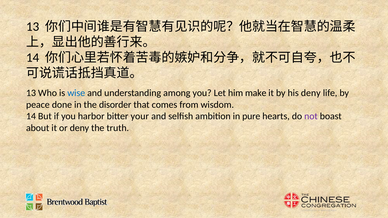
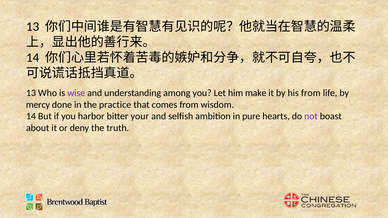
wise colour: blue -> purple
his deny: deny -> from
peace: peace -> mercy
disorder: disorder -> practice
